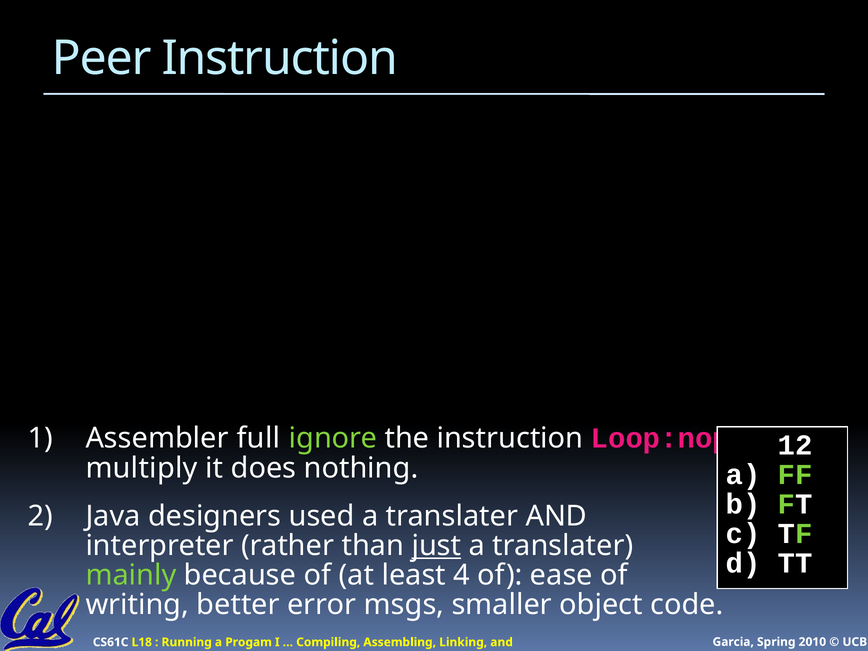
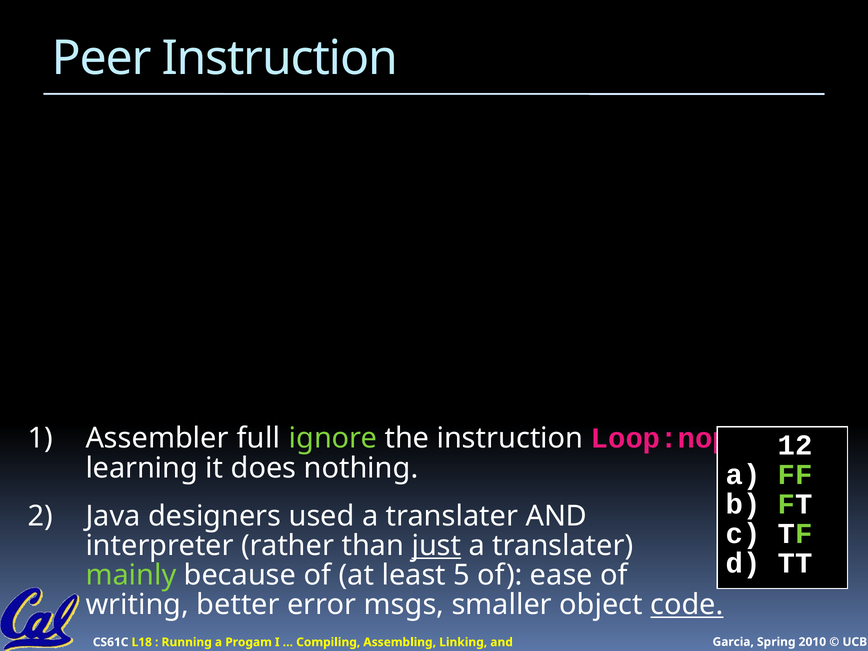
multiply: multiply -> learning
4: 4 -> 5
code underline: none -> present
